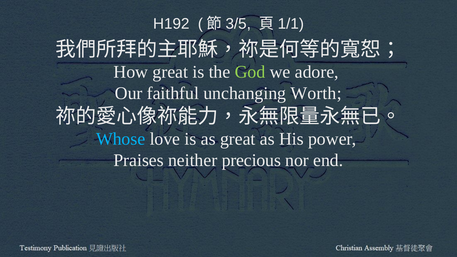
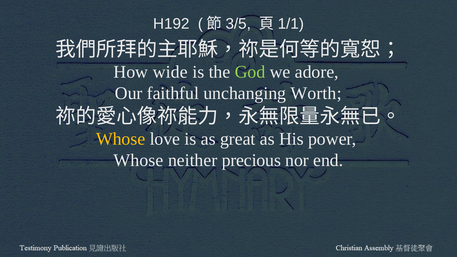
How great: great -> wide
Whose at (121, 139) colour: light blue -> yellow
Praises at (139, 160): Praises -> Whose
